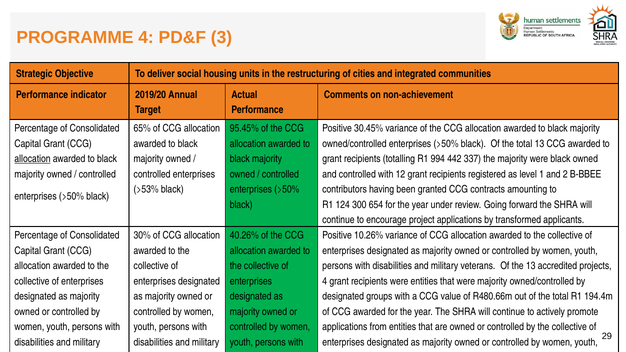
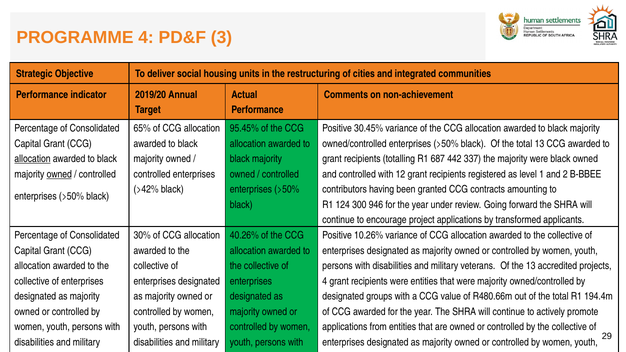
994: 994 -> 687
owned at (59, 174) underline: none -> present
>53%: >53% -> >42%
654: 654 -> 946
